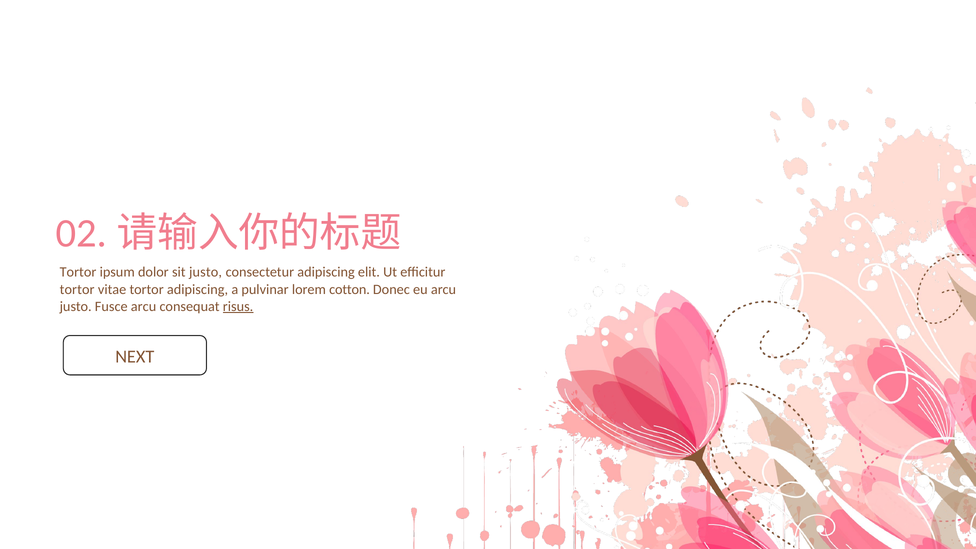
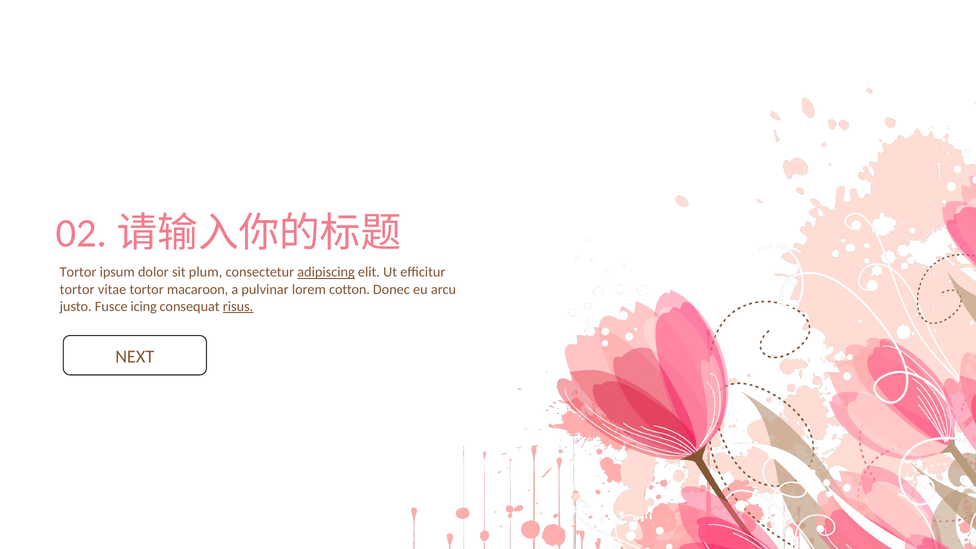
sit justo: justo -> plum
adipiscing at (326, 272) underline: none -> present
tortor adipiscing: adipiscing -> macaroon
Fusce arcu: arcu -> icing
